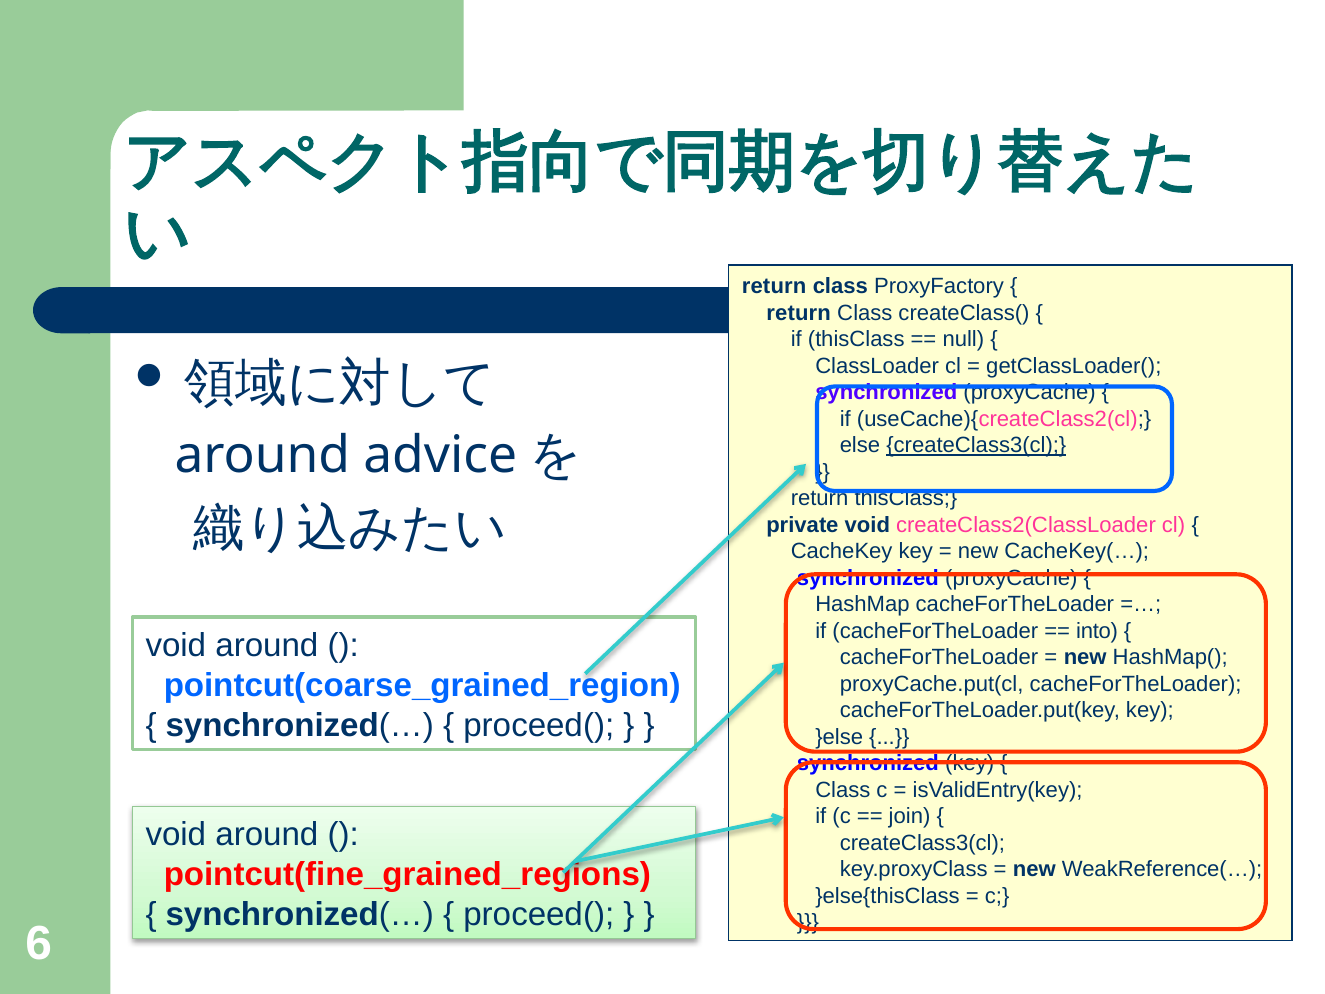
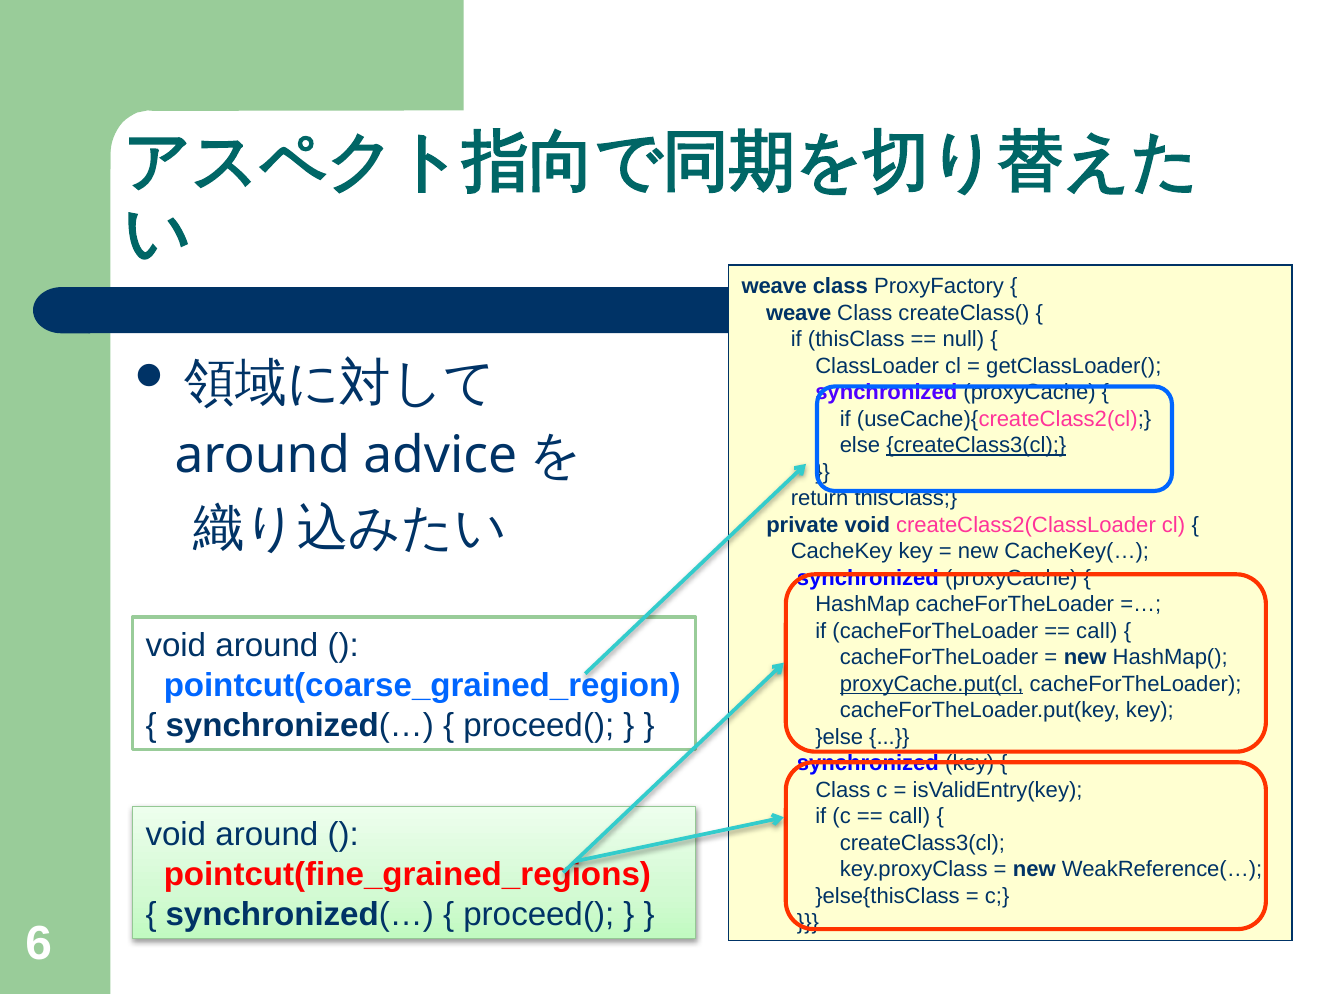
return at (774, 286): return -> weave
return at (799, 313): return -> weave
into at (1097, 631): into -> call
proxyCache.put(cl underline: none -> present
join at (910, 816): join -> call
